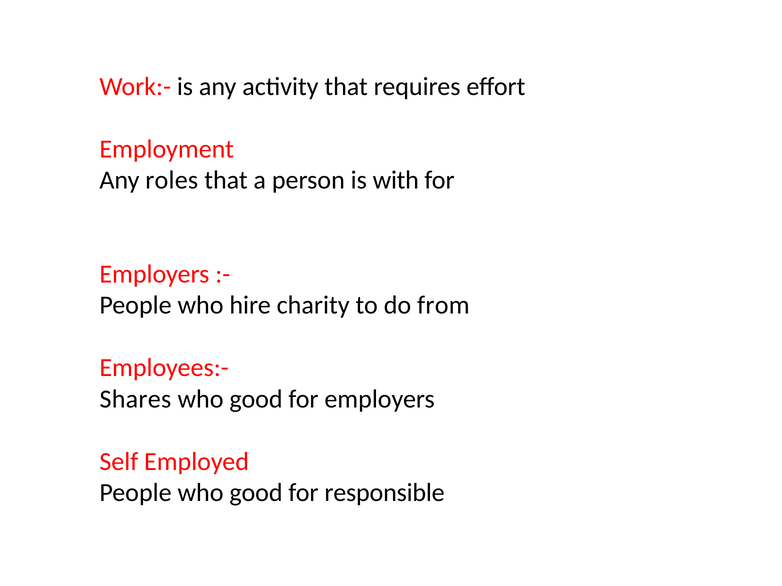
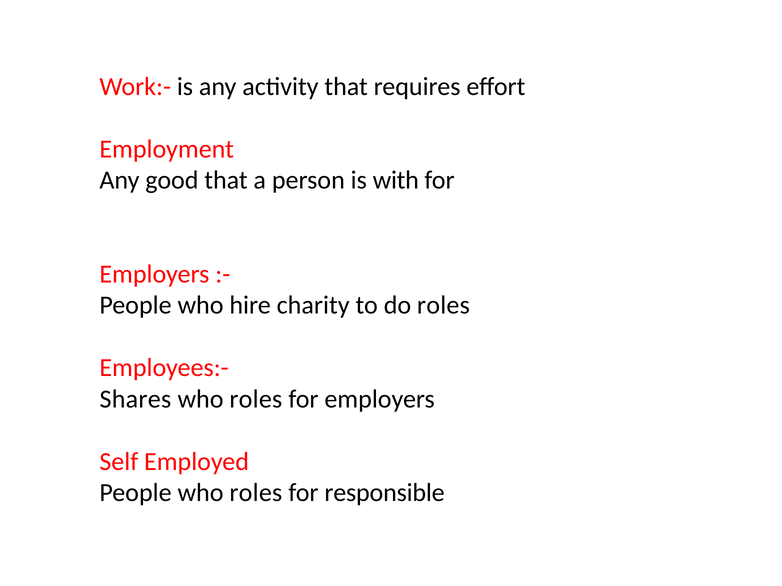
roles: roles -> good
do from: from -> roles
good at (256, 399): good -> roles
People who good: good -> roles
